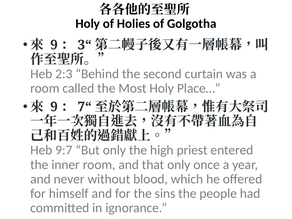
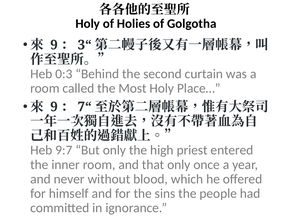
2:3: 2:3 -> 0:3
